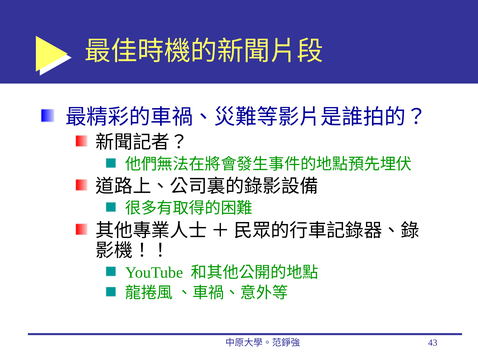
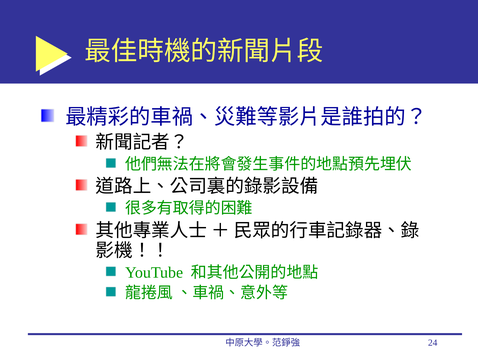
43: 43 -> 24
